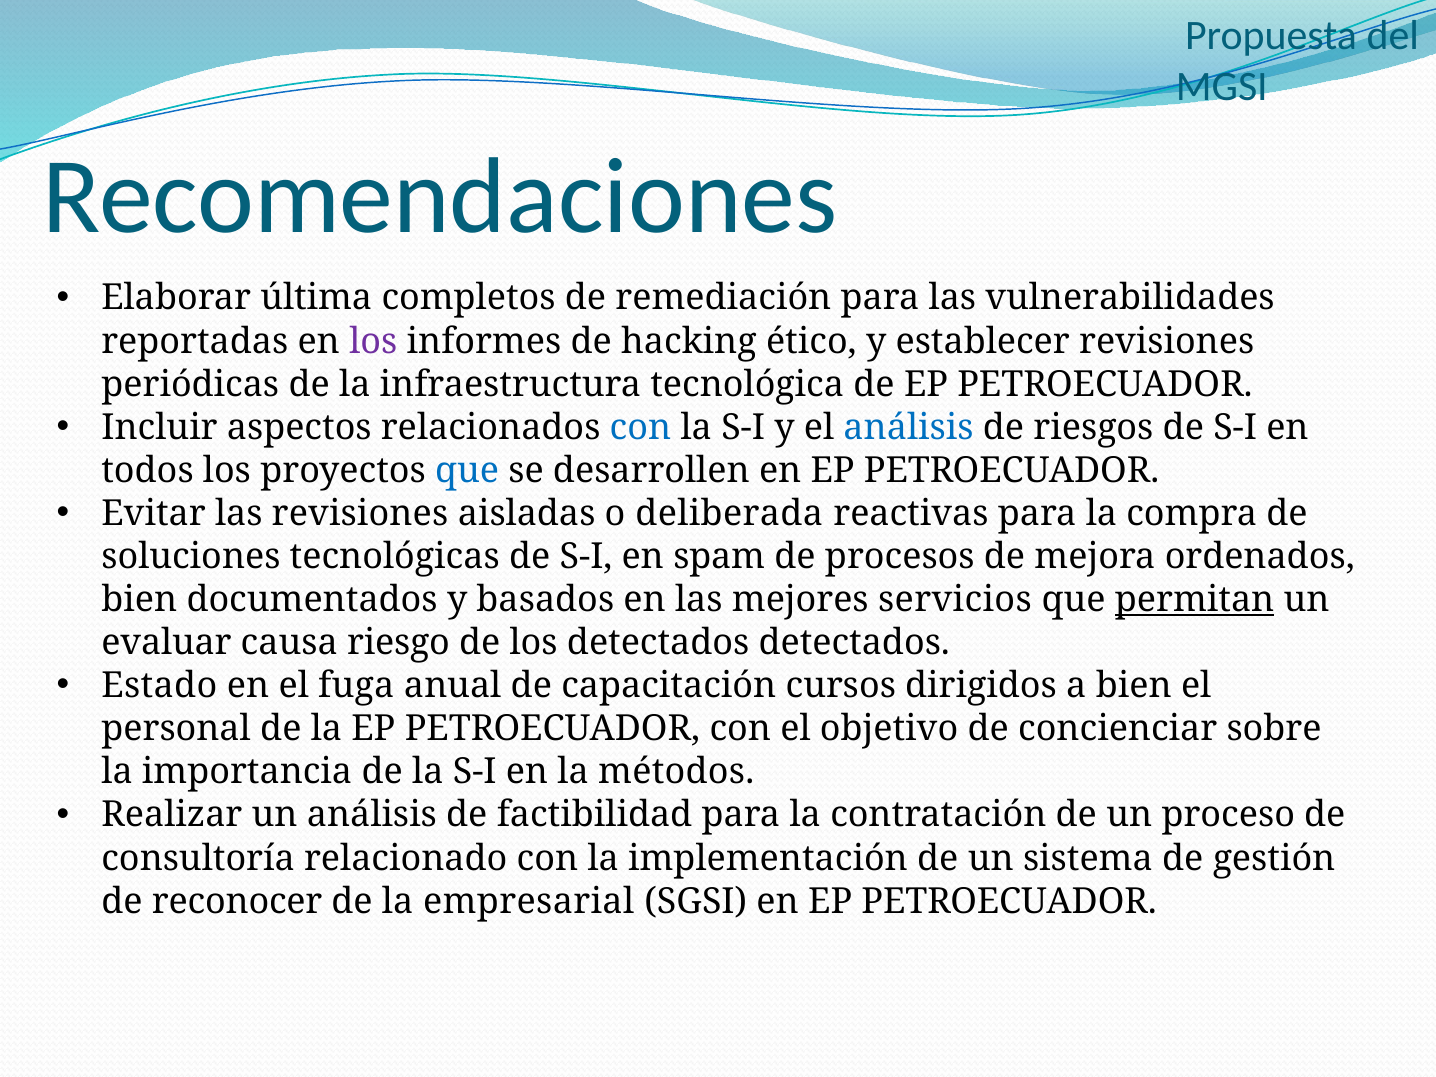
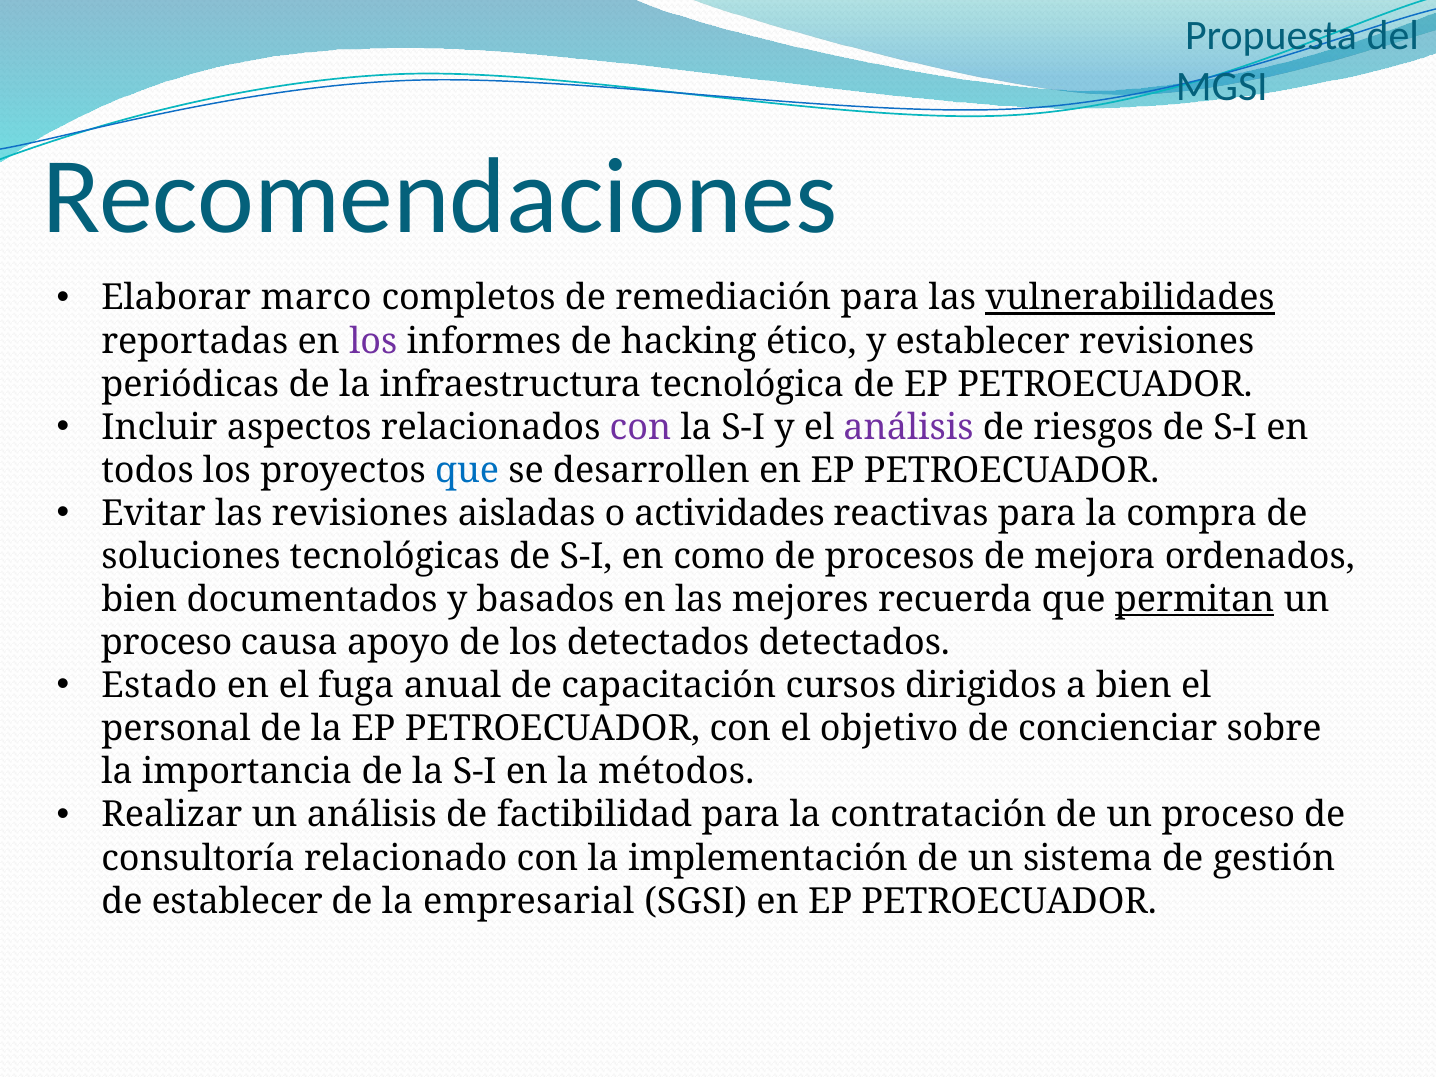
última: última -> marco
vulnerabilidades underline: none -> present
con at (640, 427) colour: blue -> purple
análisis at (909, 427) colour: blue -> purple
deliberada: deliberada -> actividades
spam: spam -> como
servicios: servicios -> recuerda
evaluar at (167, 643): evaluar -> proceso
riesgo: riesgo -> apoyo
de reconocer: reconocer -> establecer
